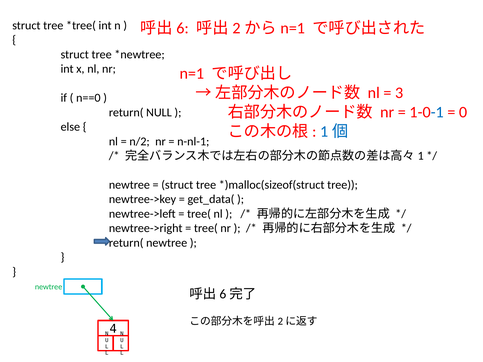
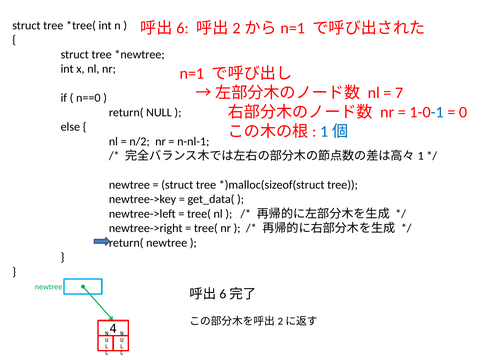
3: 3 -> 7
